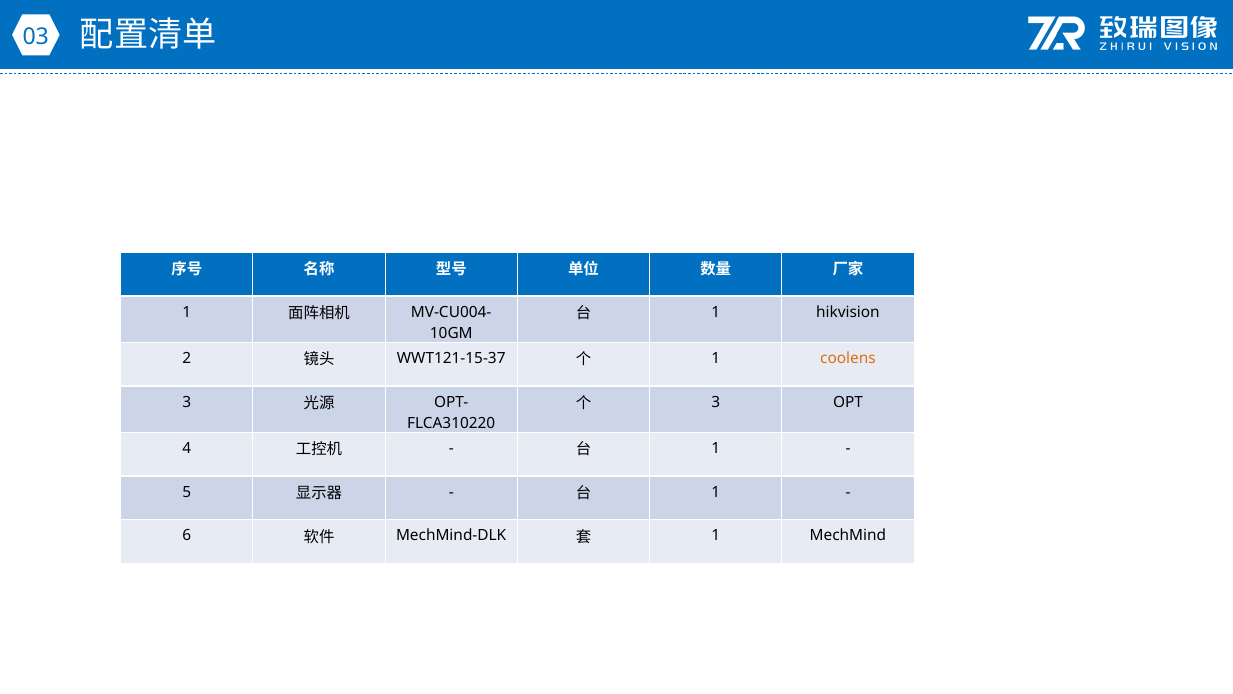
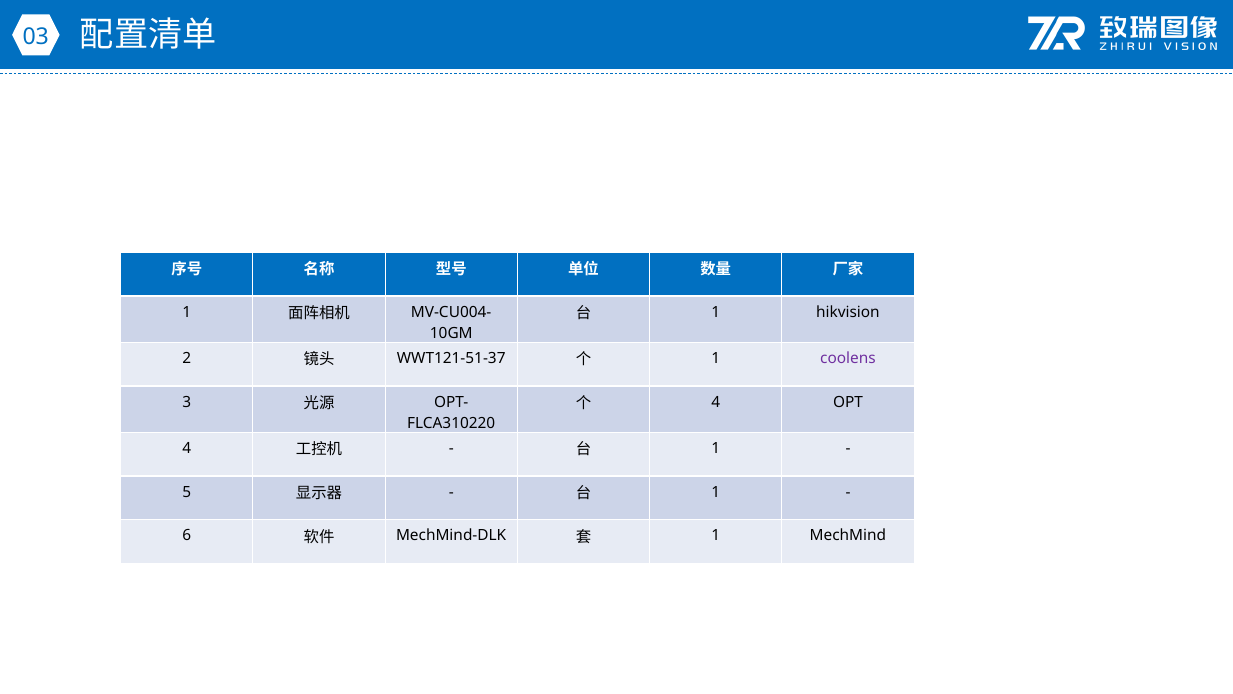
WWT121-15-37: WWT121-15-37 -> WWT121-51-37
coolens colour: orange -> purple
3 at (716, 402): 3 -> 4
